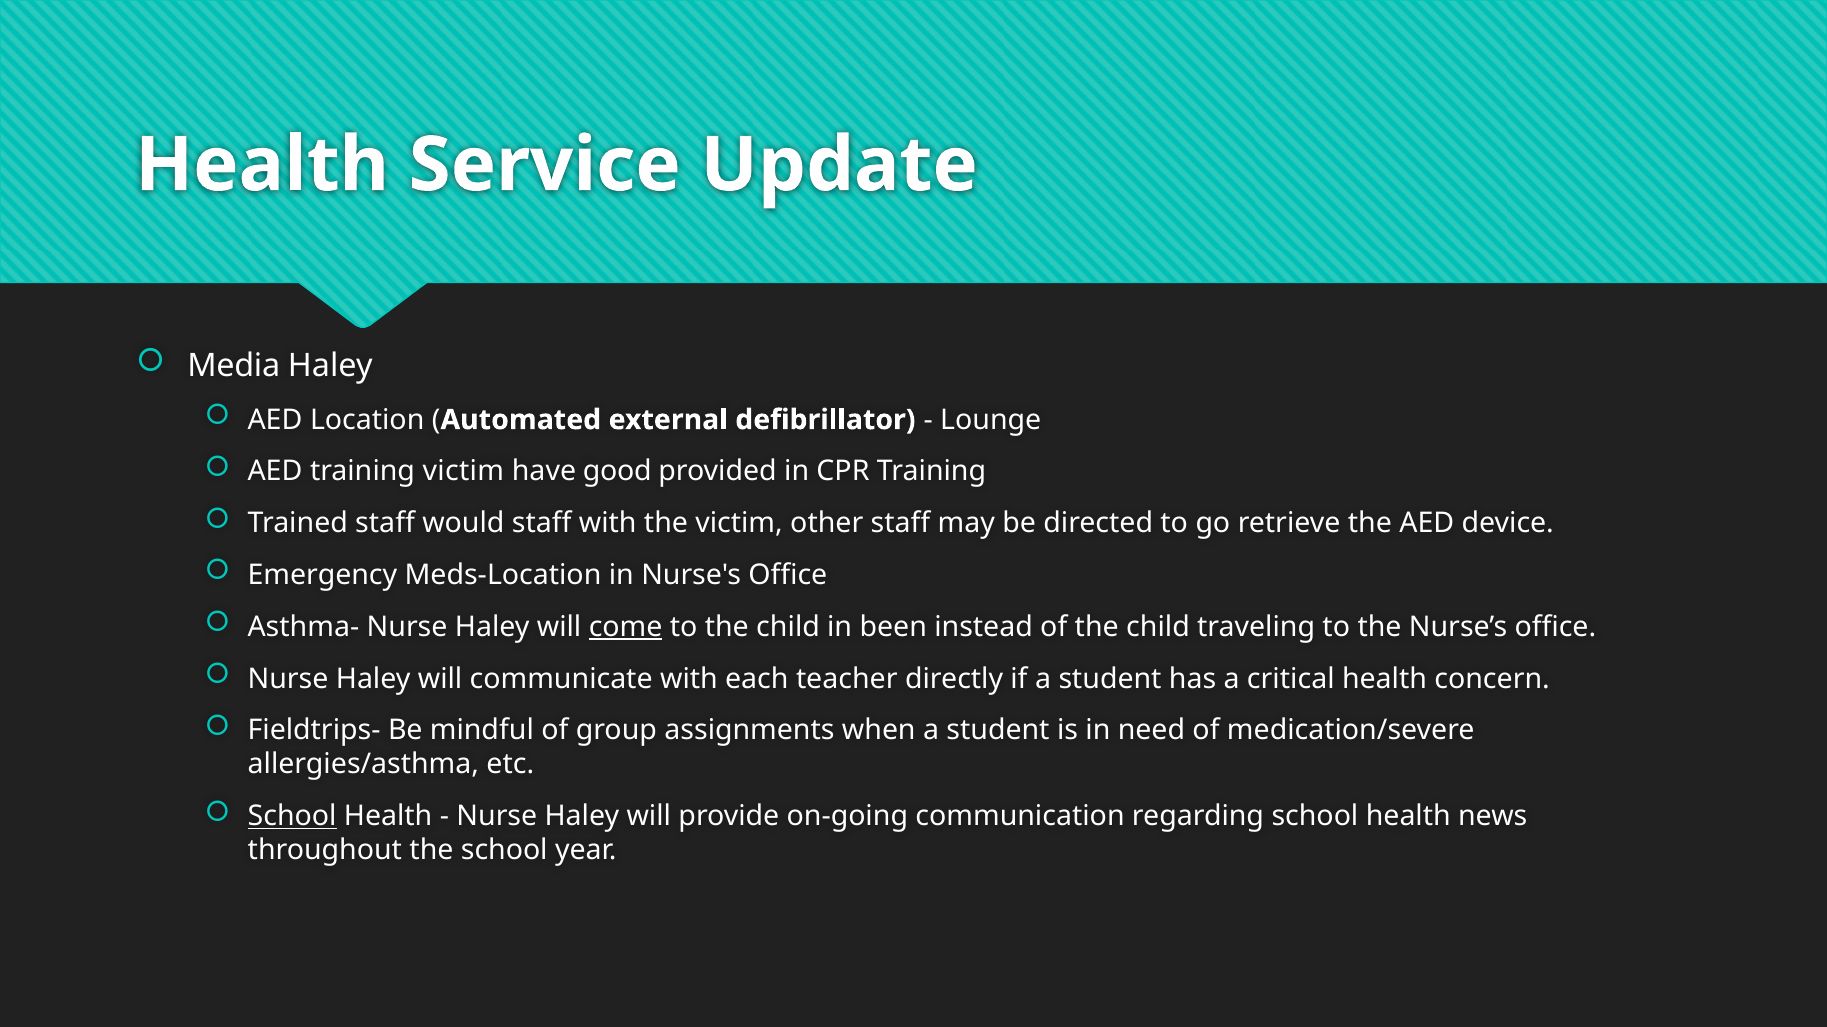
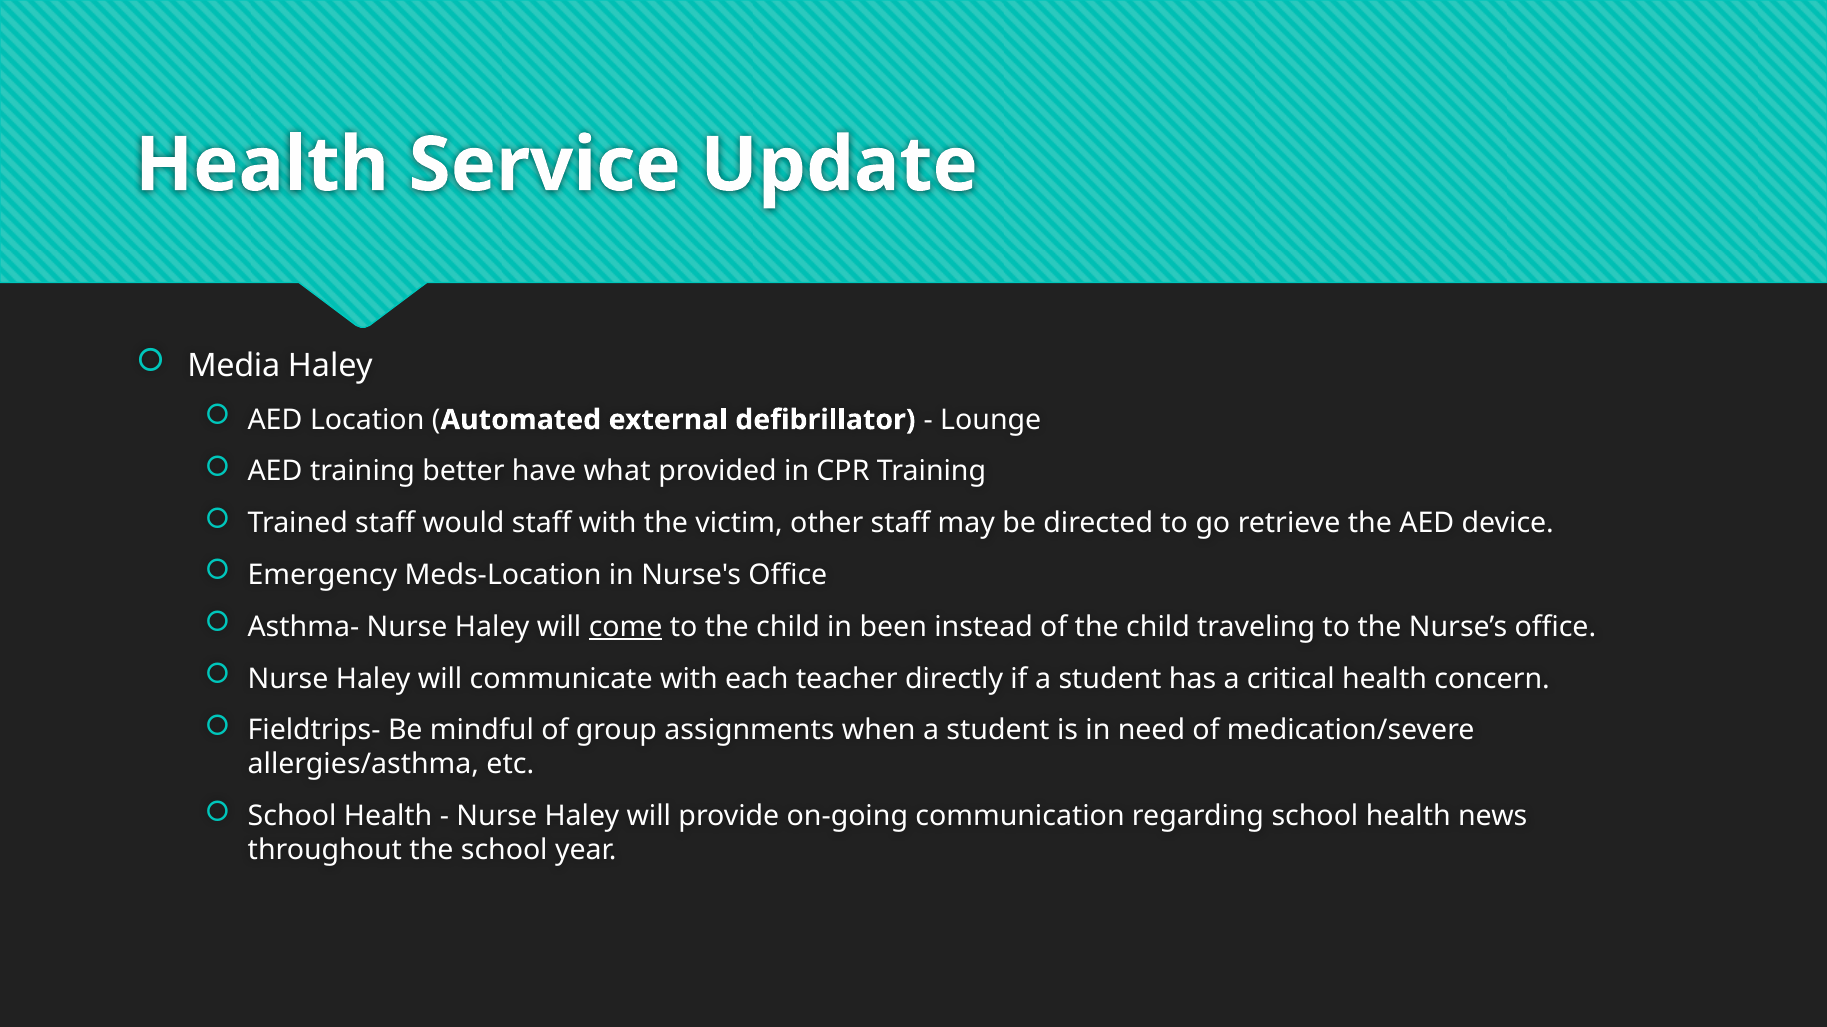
training victim: victim -> better
good: good -> what
School at (292, 817) underline: present -> none
